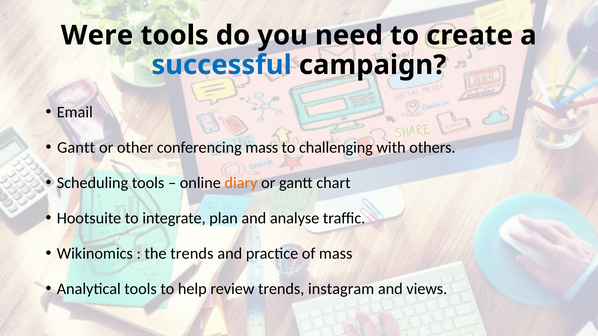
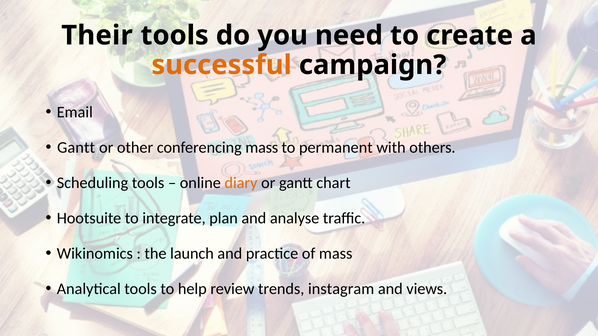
Were: Were -> Their
successful colour: blue -> orange
challenging: challenging -> permanent
the trends: trends -> launch
